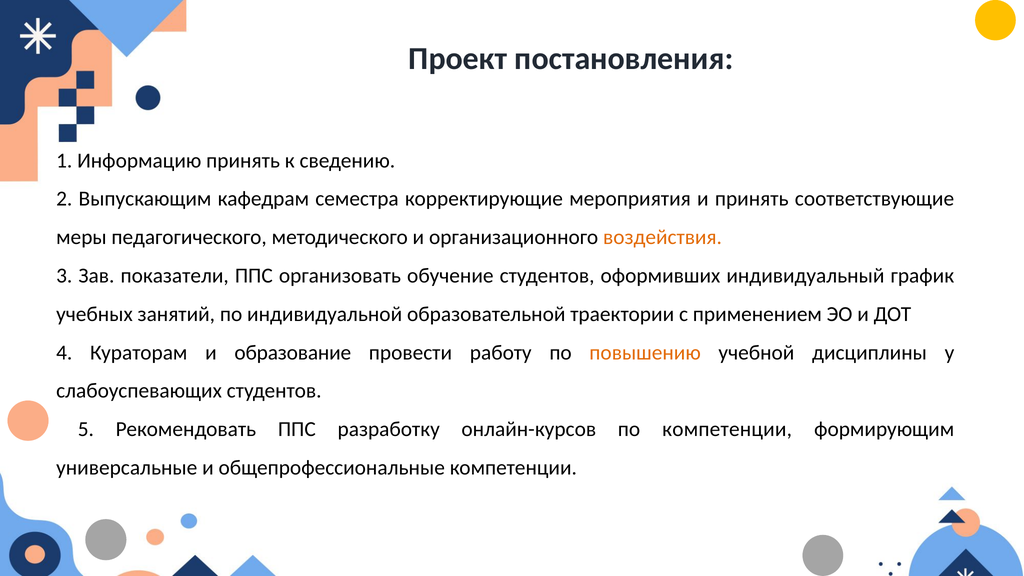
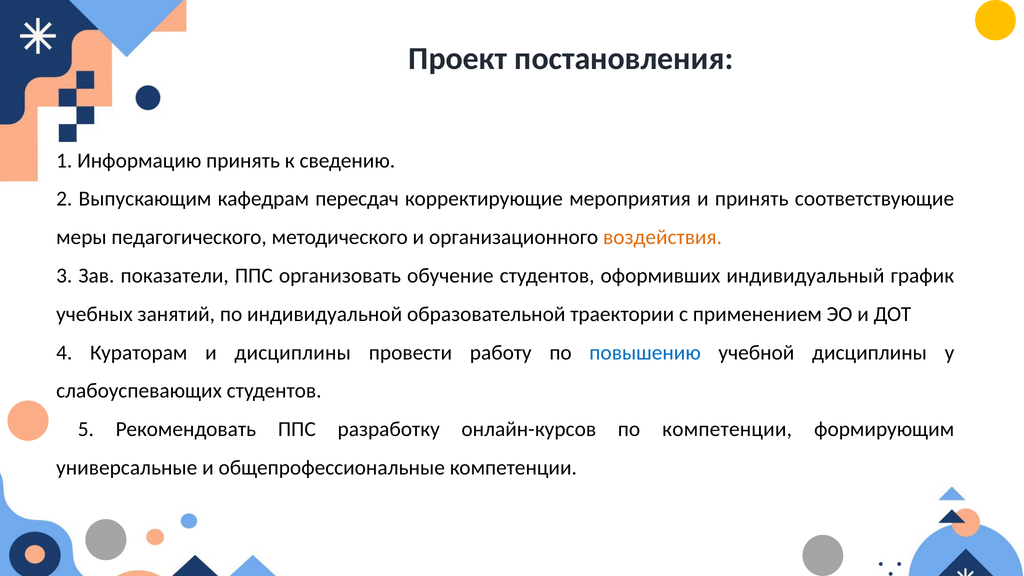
семестра: семестра -> пересдач
и образование: образование -> дисциплины
повышению colour: orange -> blue
